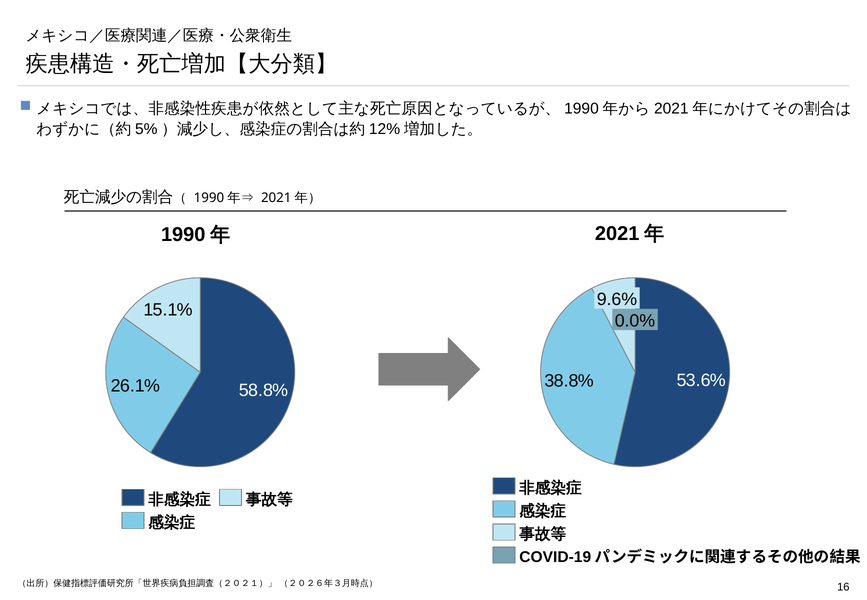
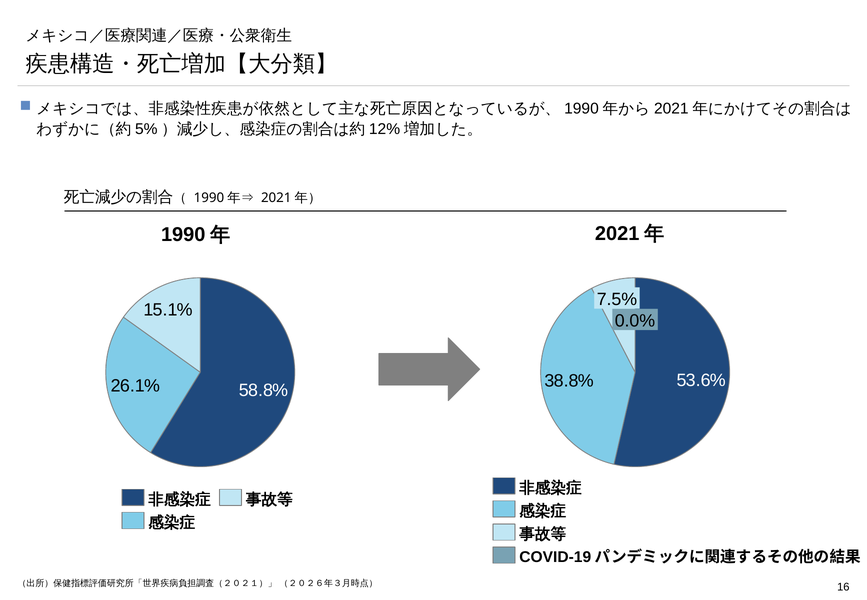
9.6%: 9.6% -> 7.5%
